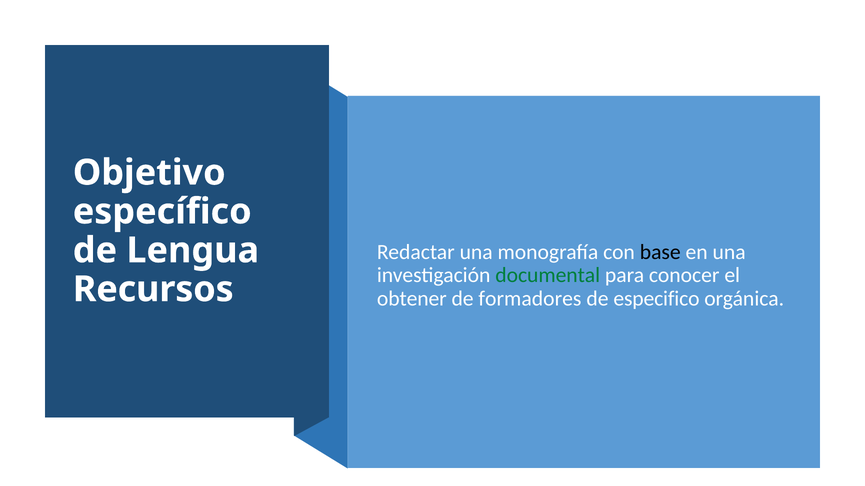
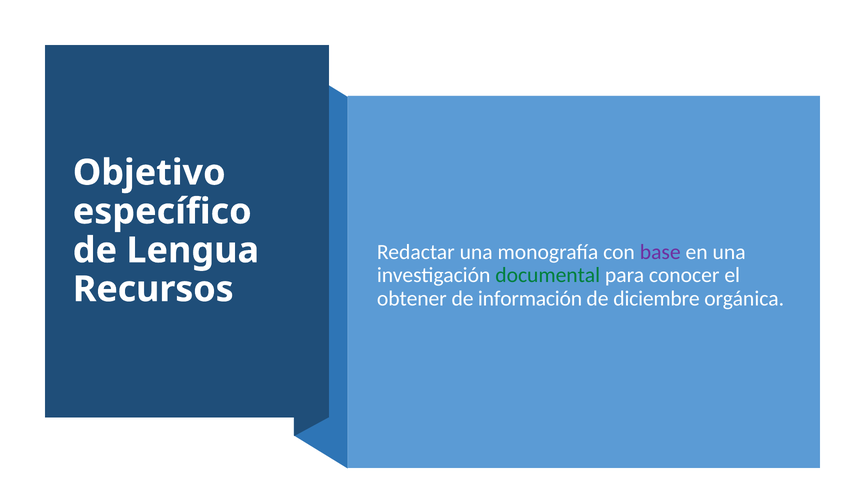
base colour: black -> purple
formadores: formadores -> información
especifico: especifico -> diciembre
